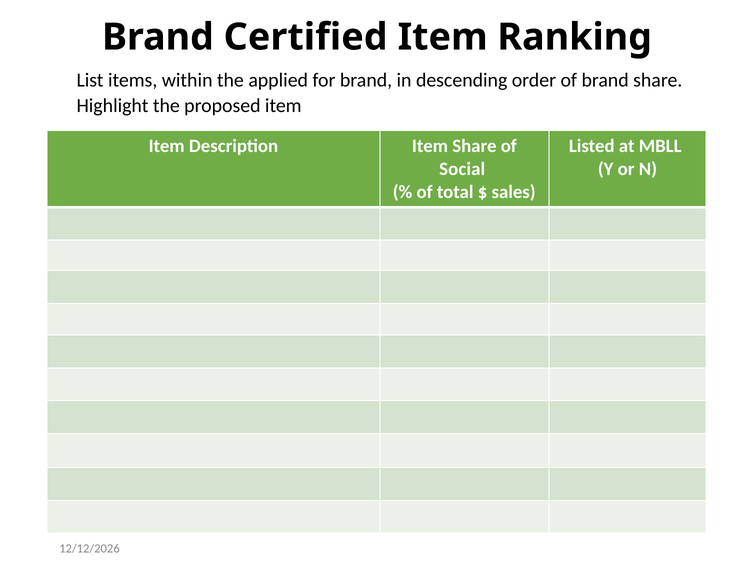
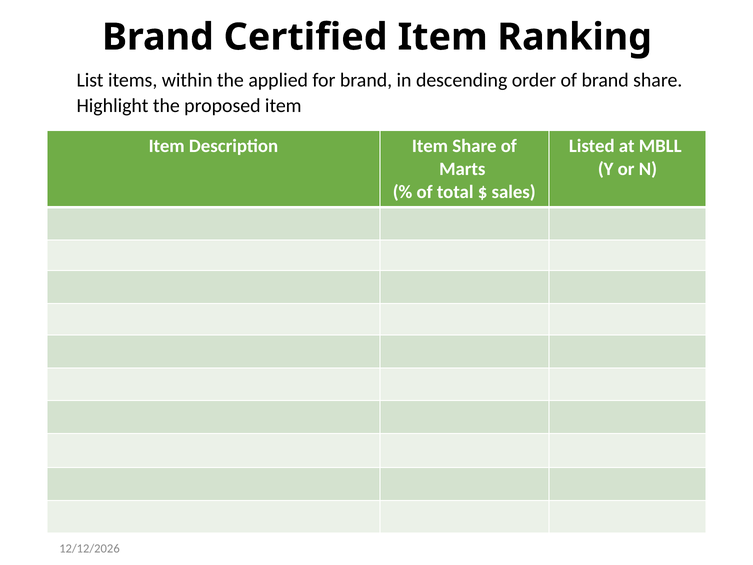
Social: Social -> Marts
